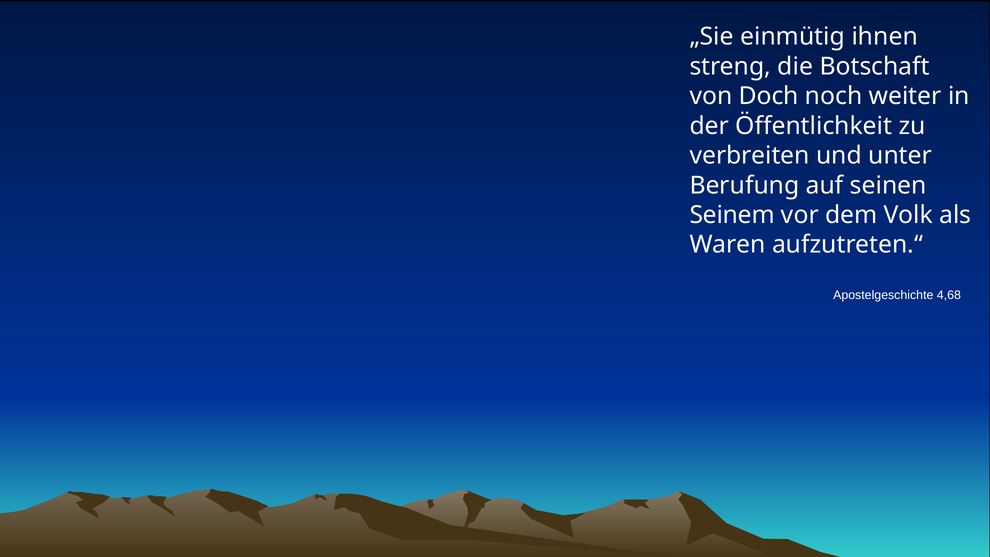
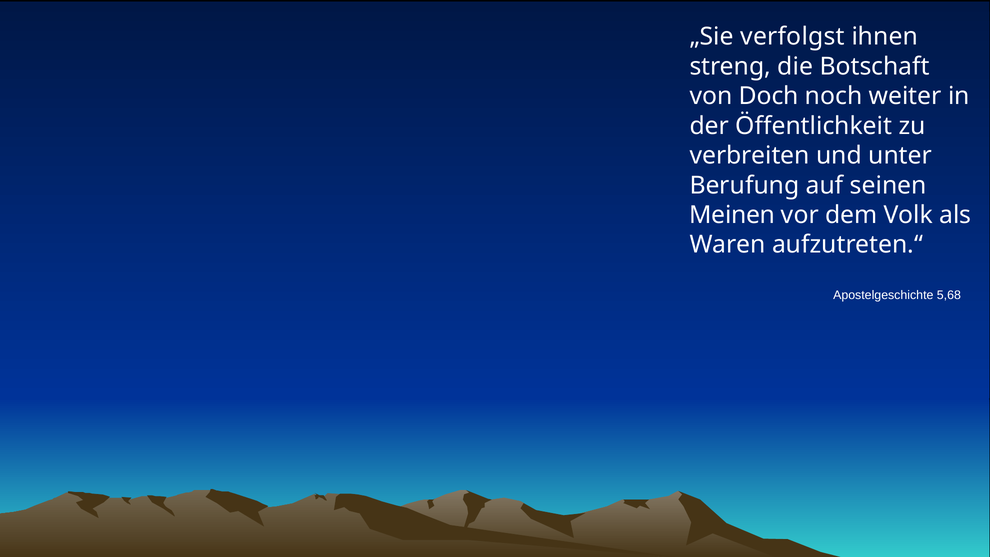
einmütig: einmütig -> verfolgst
Seinem: Seinem -> Meinen
4,68: 4,68 -> 5,68
